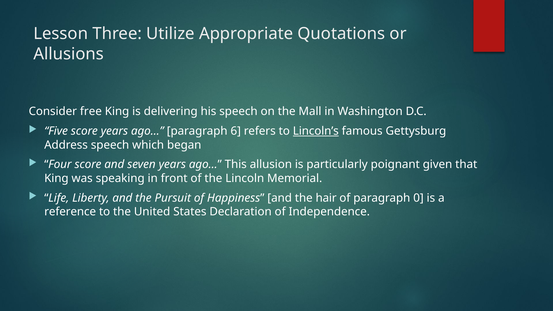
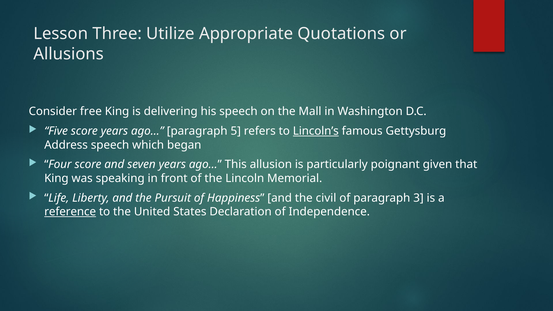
6: 6 -> 5
hair: hair -> civil
0: 0 -> 3
reference underline: none -> present
